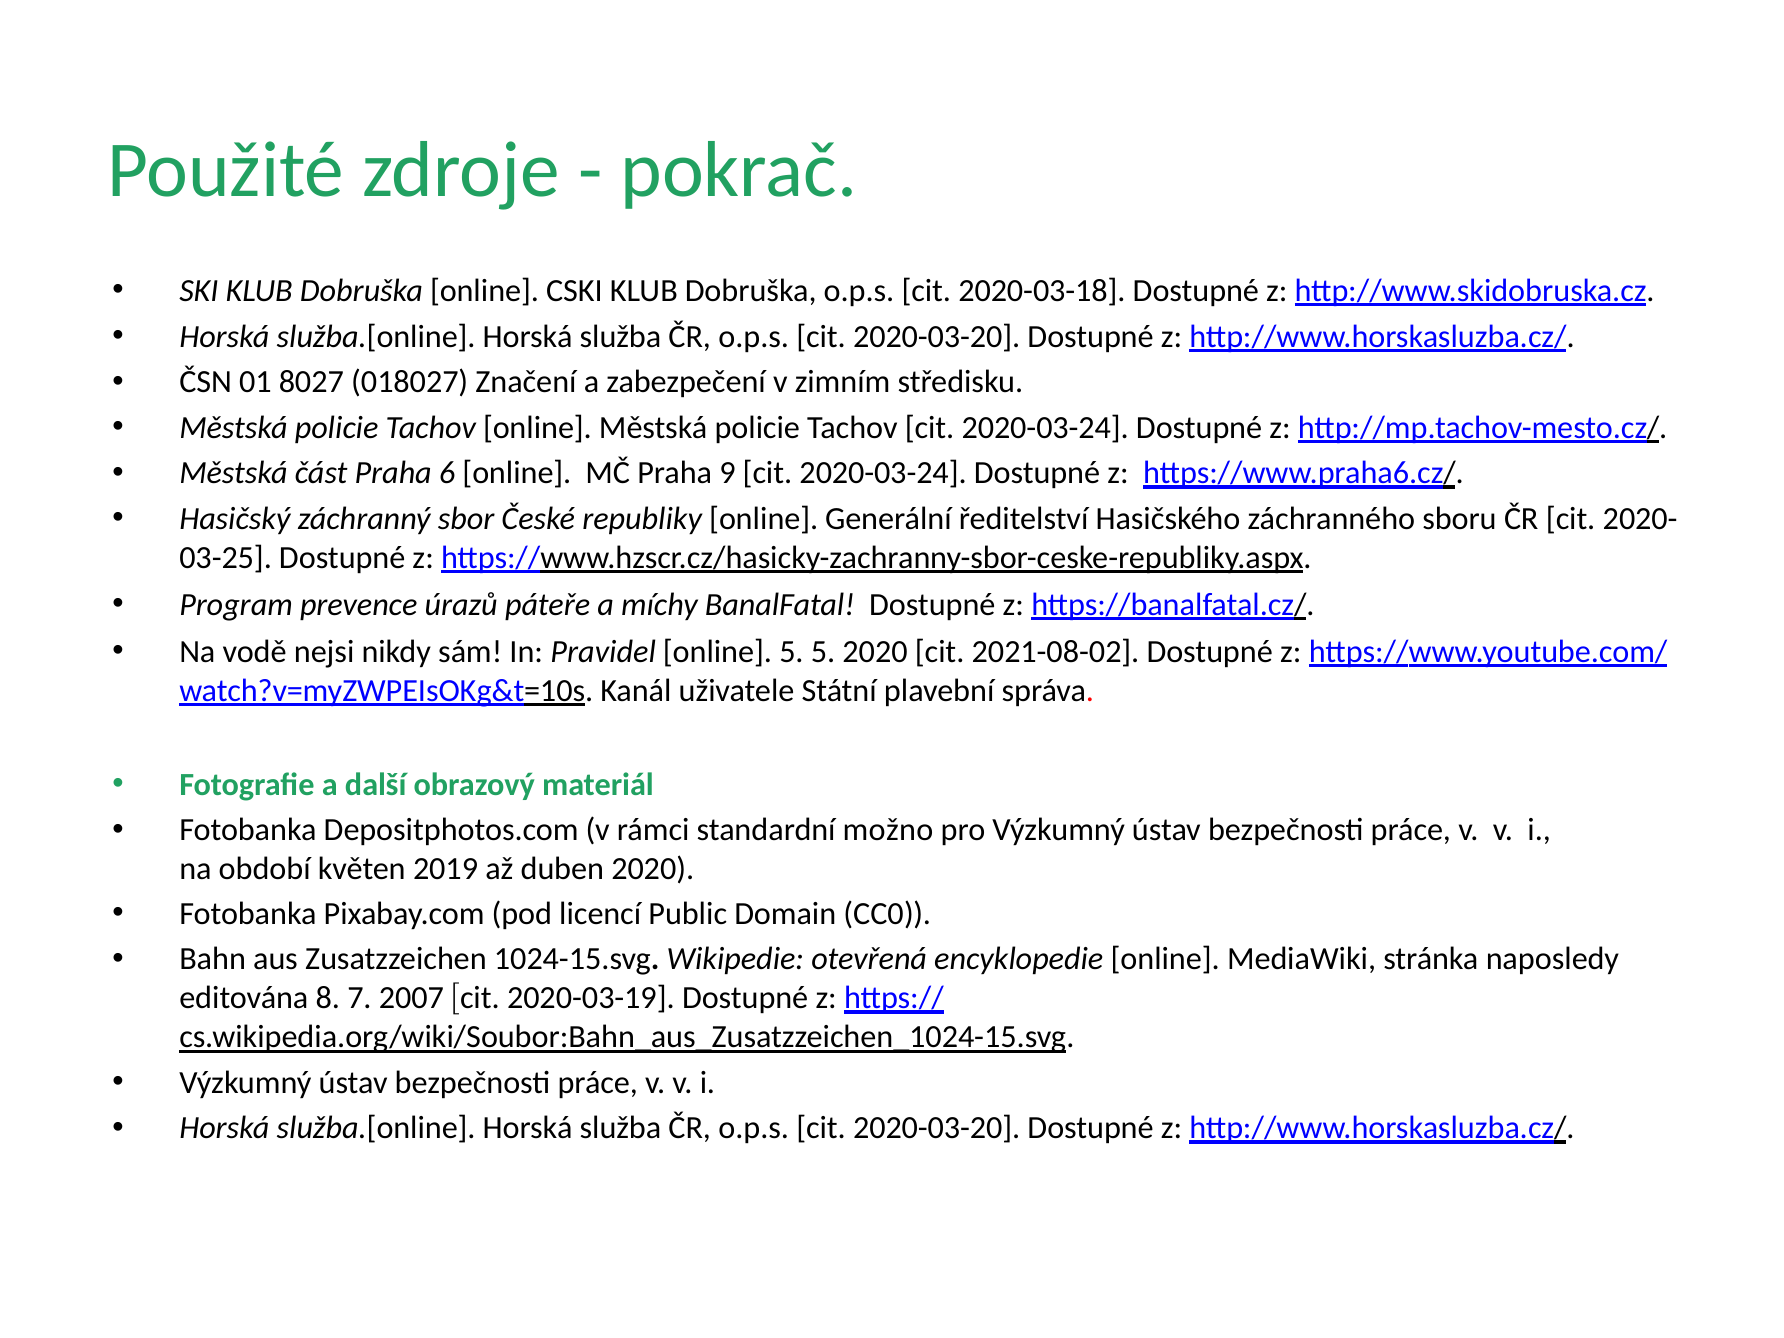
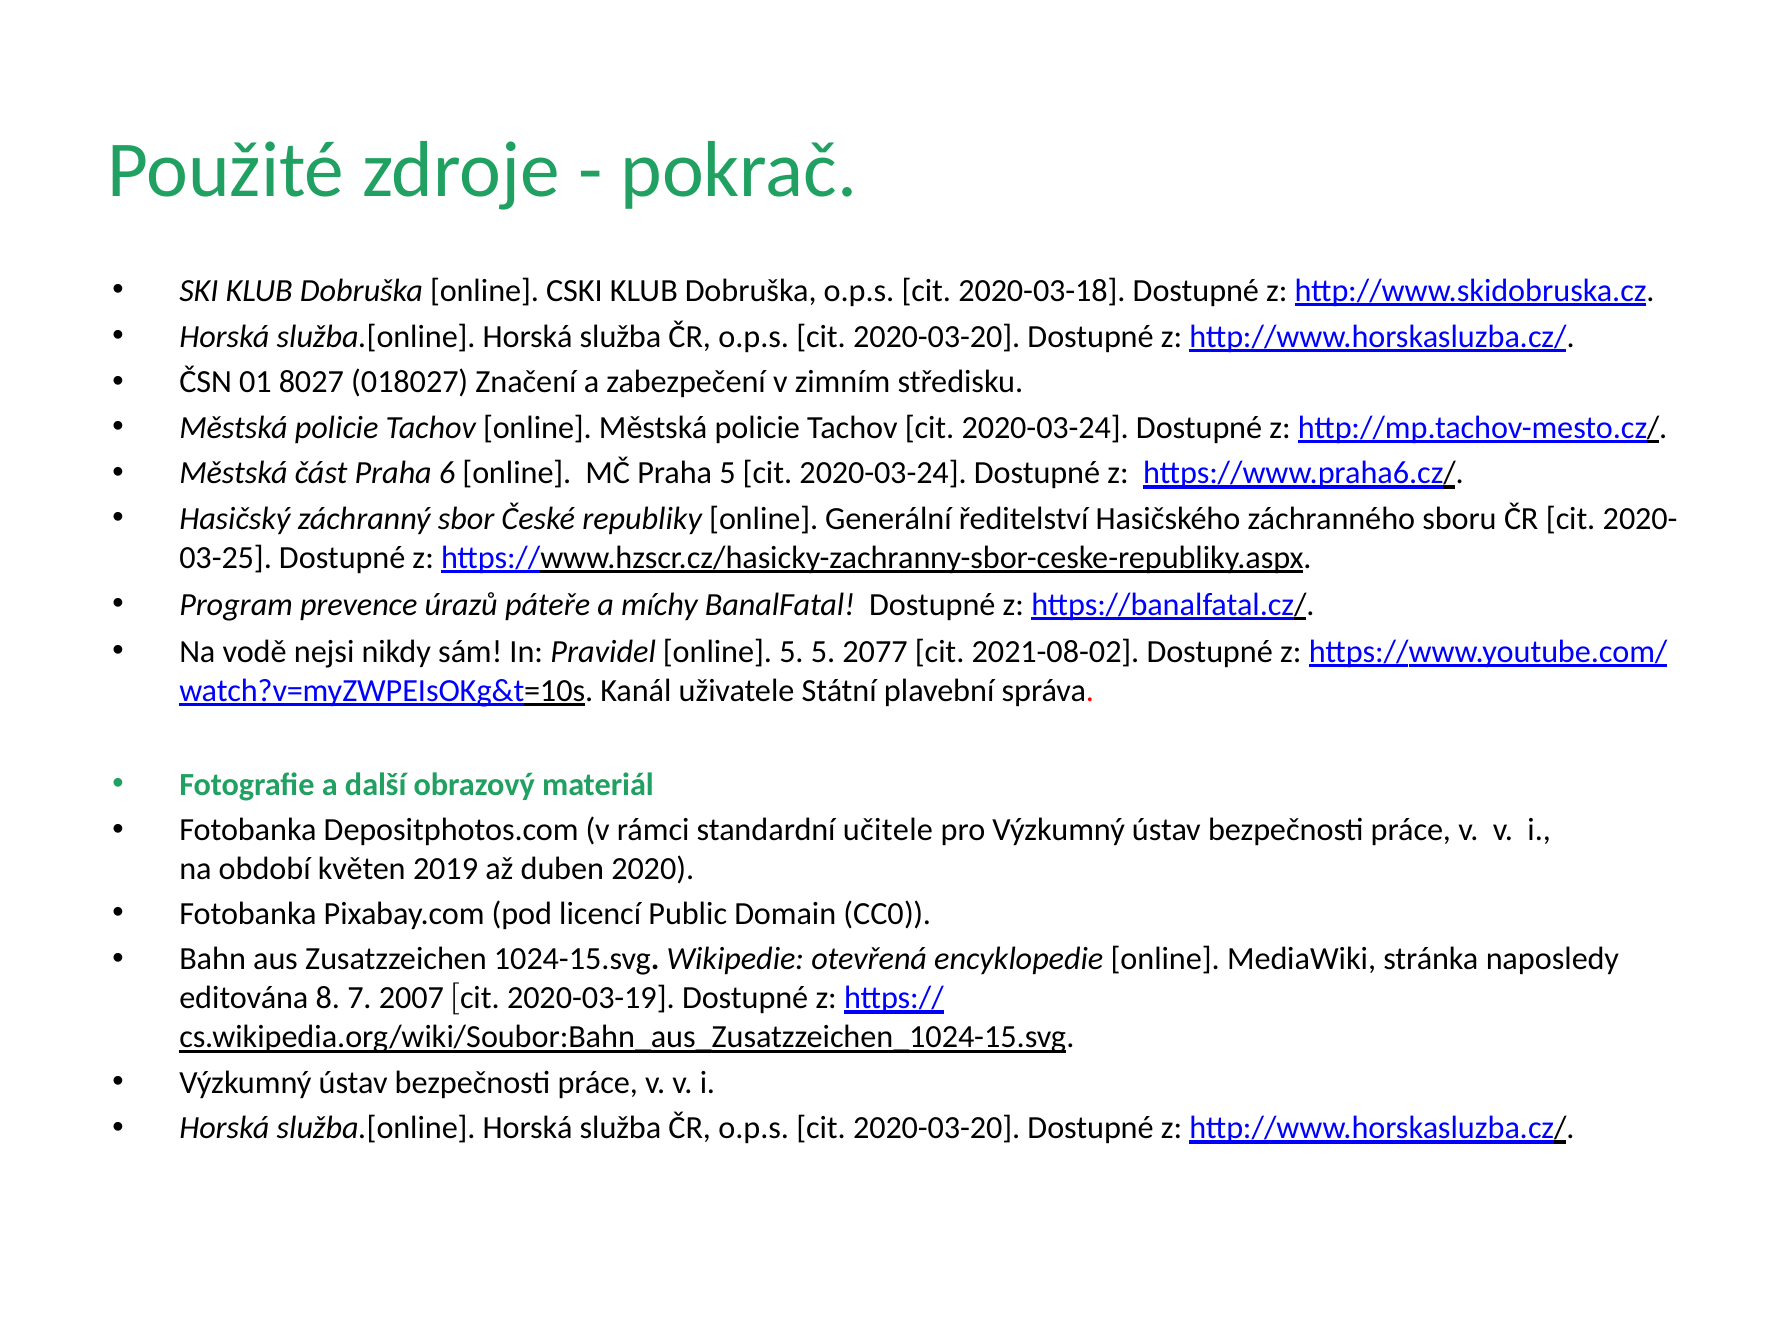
Praha 9: 9 -> 5
5 2020: 2020 -> 2077
možno: možno -> učitele
